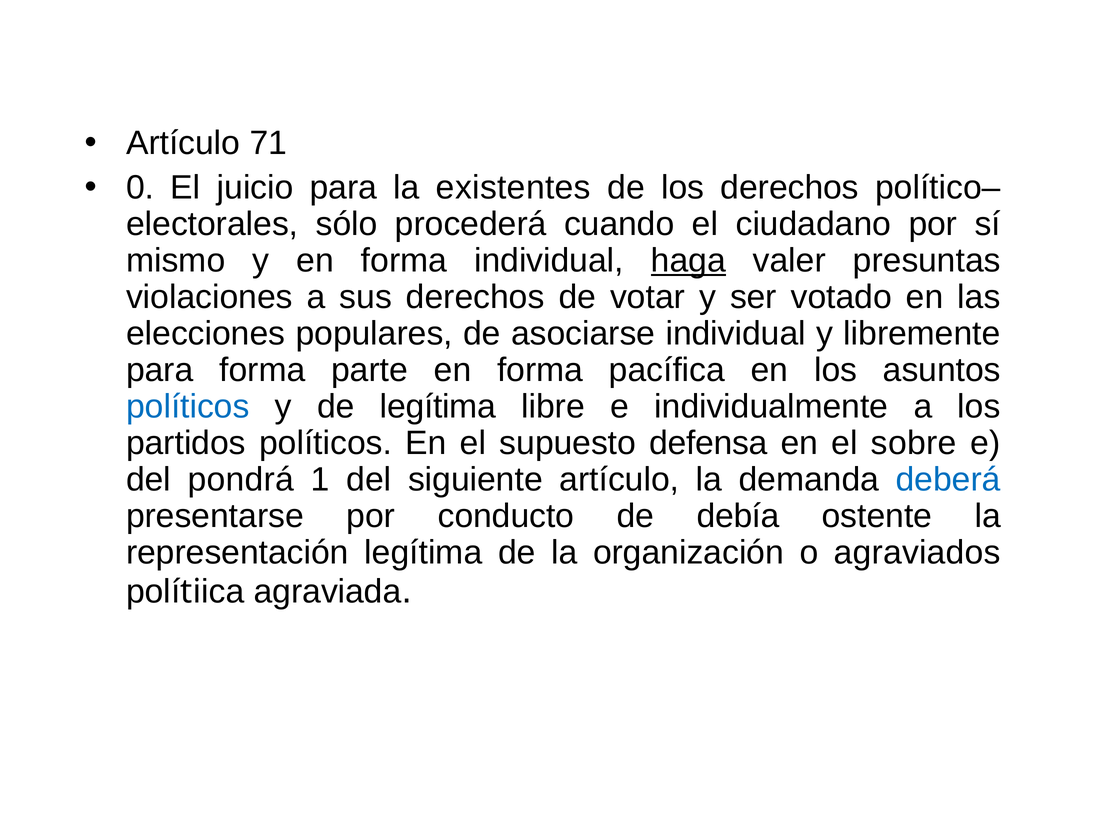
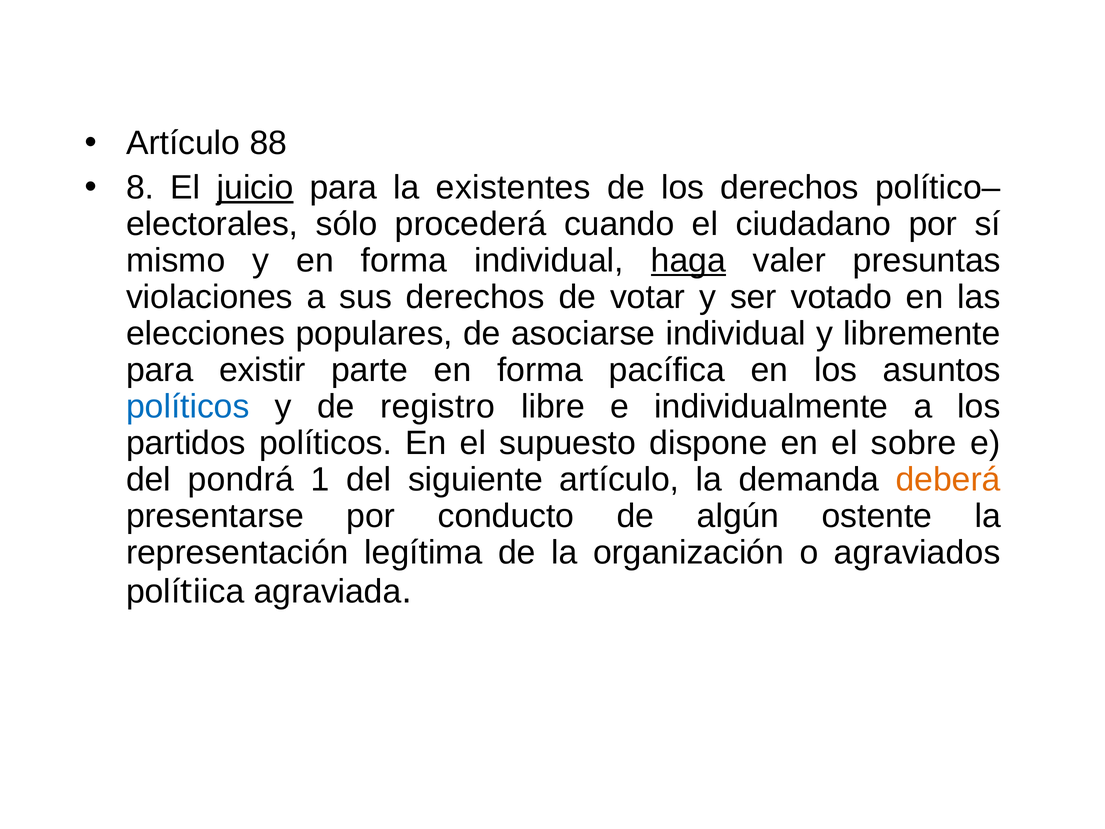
71: 71 -> 88
0: 0 -> 8
juicio underline: none -> present
para forma: forma -> existir
de legítima: legítima -> registro
defensa: defensa -> dispone
deberá colour: blue -> orange
debía: debía -> algún
